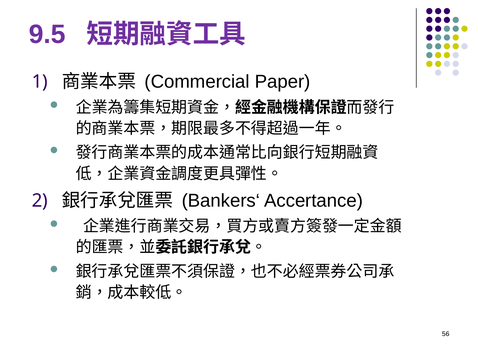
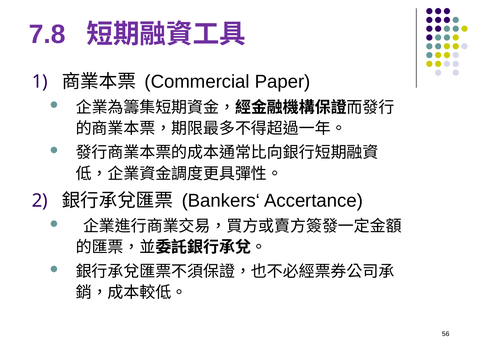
9.5: 9.5 -> 7.8
